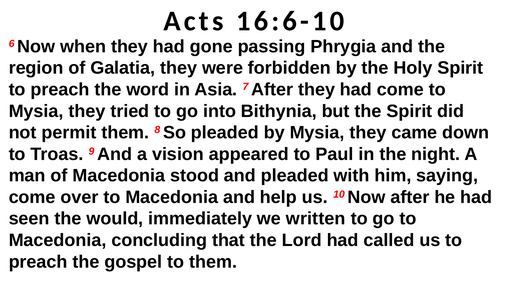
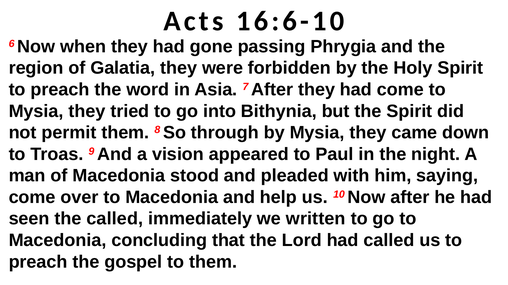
So pleaded: pleaded -> through
the would: would -> called
